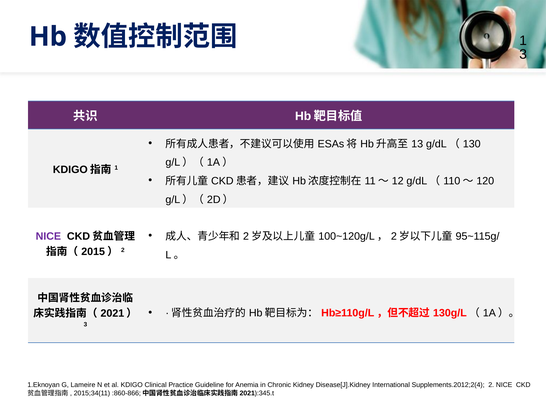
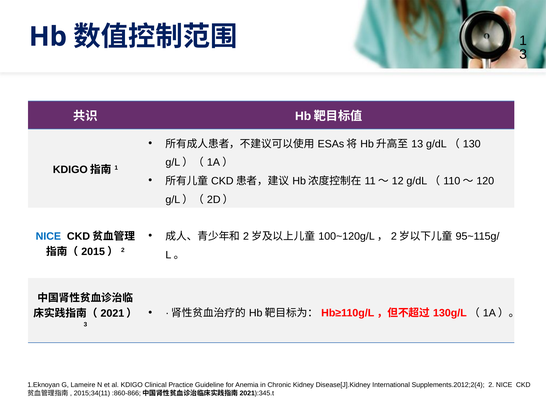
NICE at (48, 236) colour: purple -> blue
